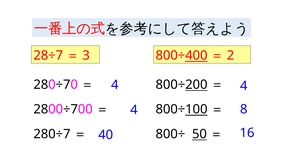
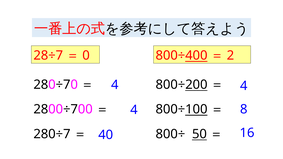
3: 3 -> 0
